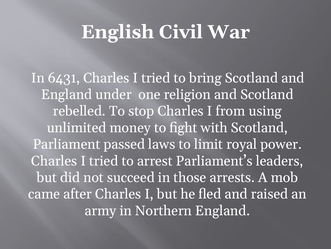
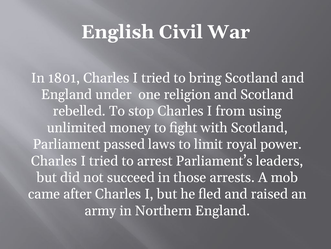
6431: 6431 -> 1801
